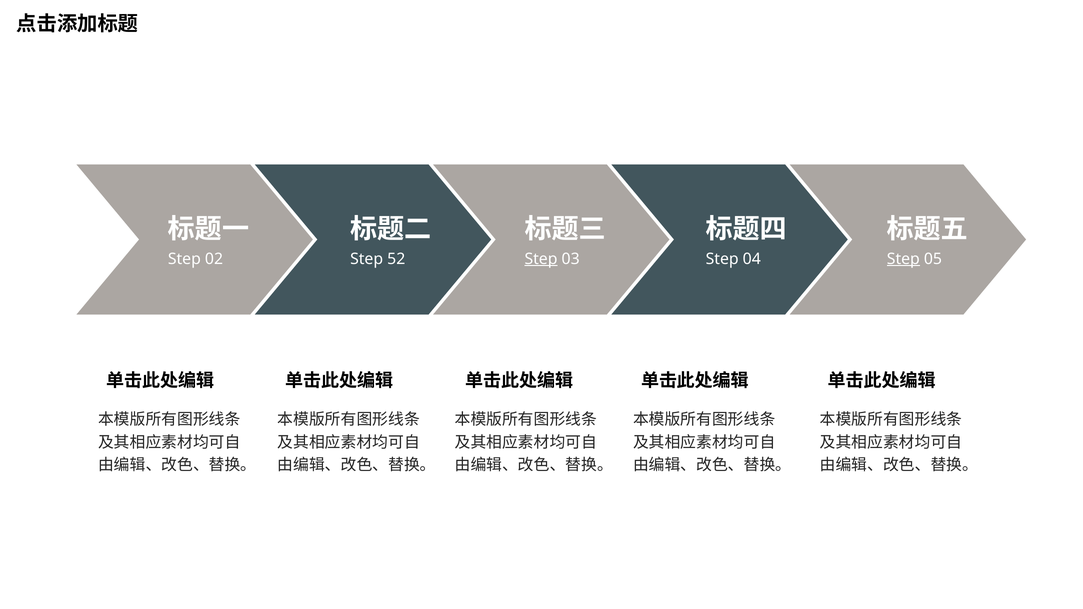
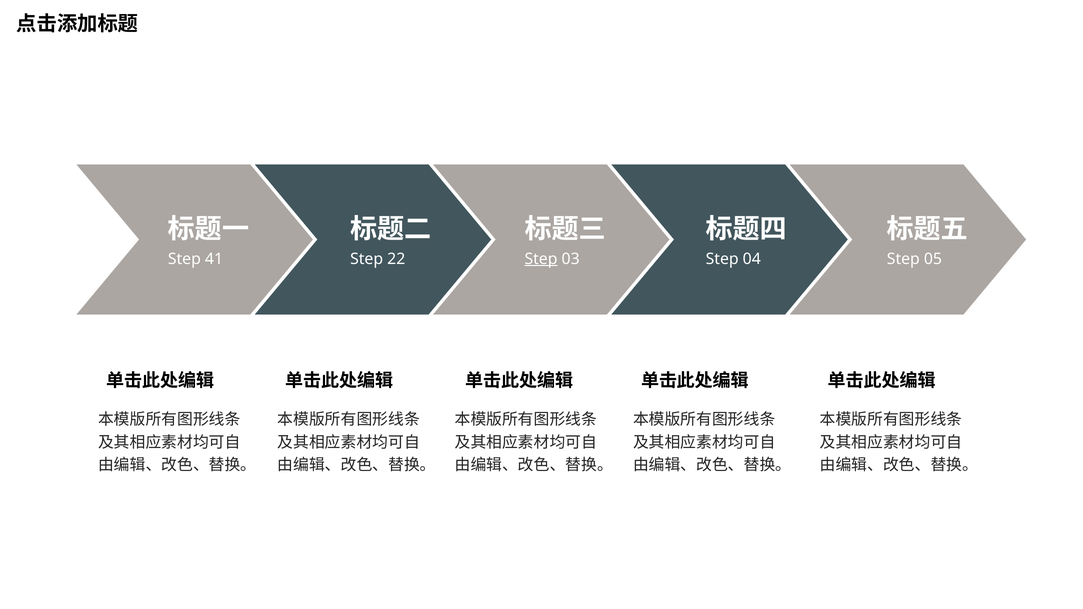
02: 02 -> 41
52: 52 -> 22
Step at (903, 259) underline: present -> none
